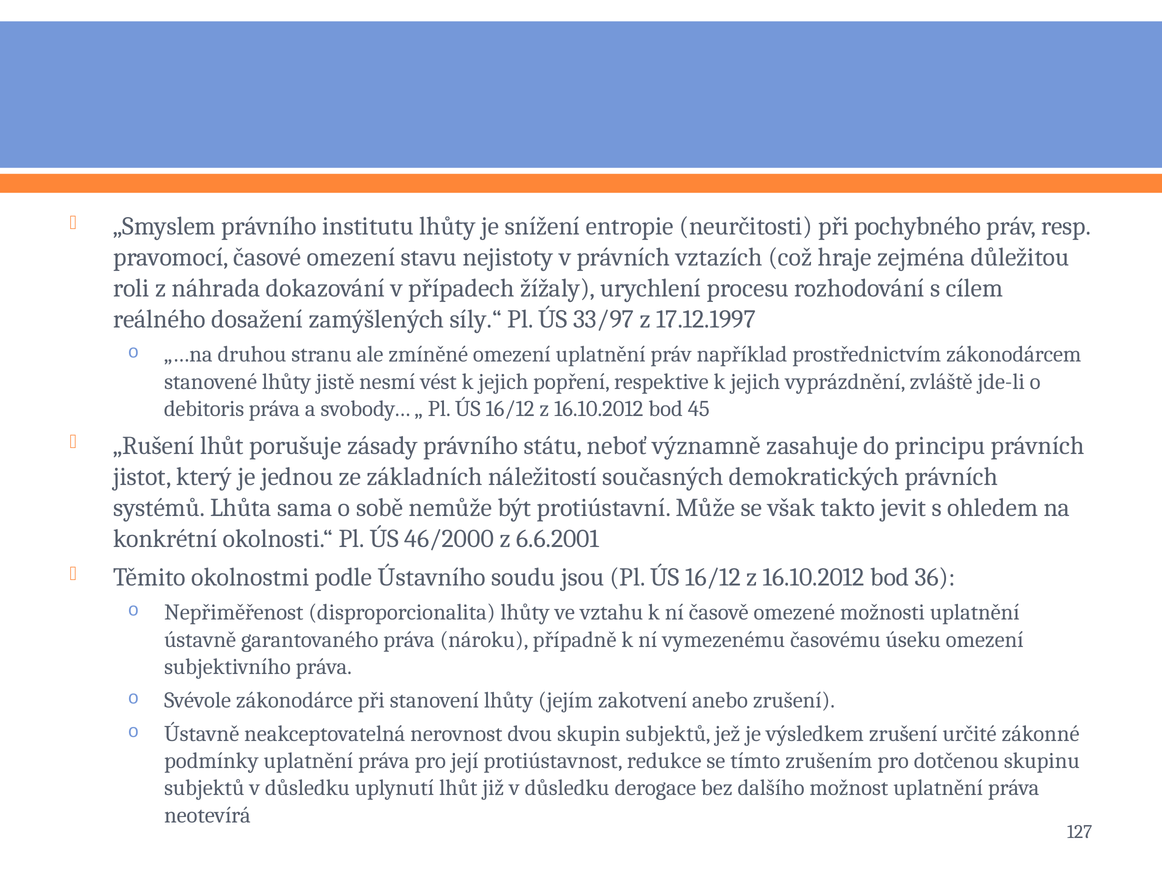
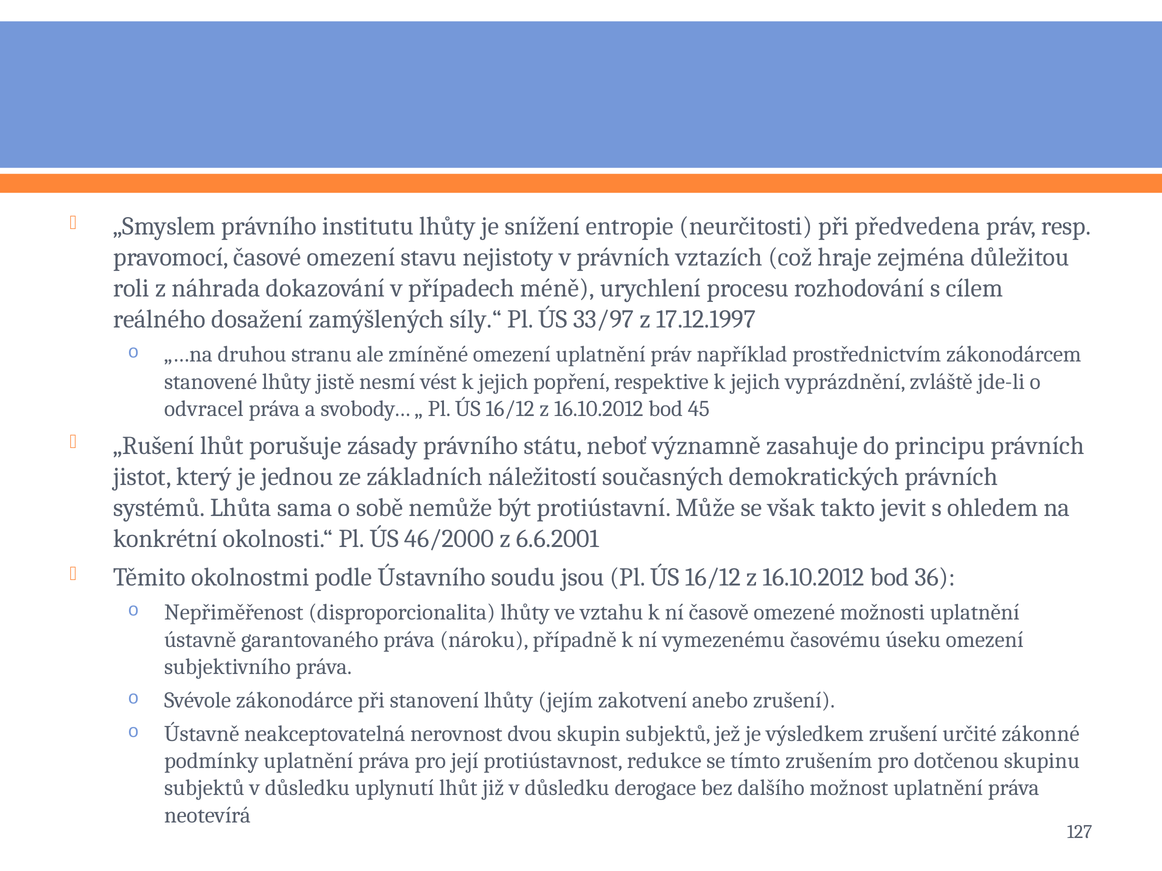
pochybného: pochybného -> předvedena
žížaly: žížaly -> méně
debitoris: debitoris -> odvracel
